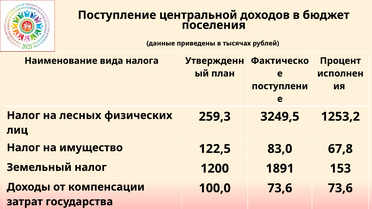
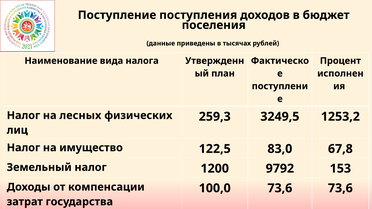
центральной: центральной -> поступления
1891: 1891 -> 9792
